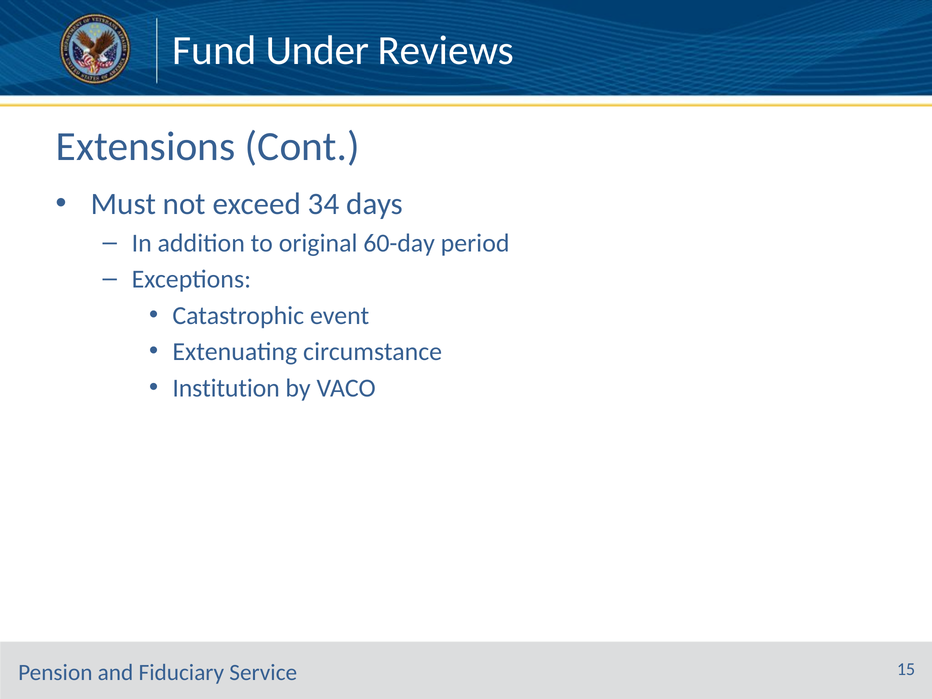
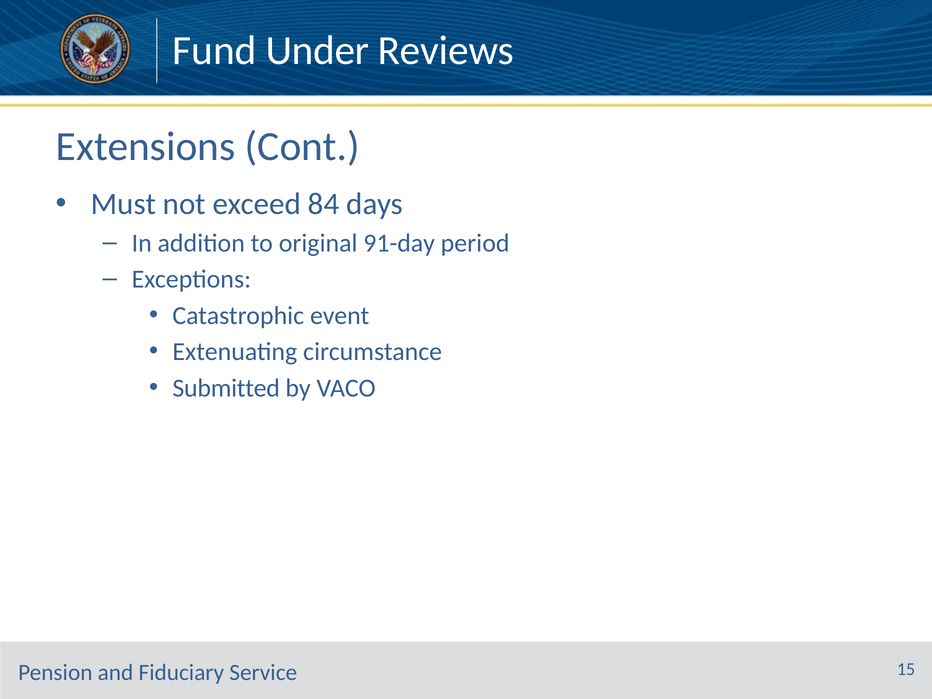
34: 34 -> 84
60-day: 60-day -> 91-day
Institution: Institution -> Submitted
